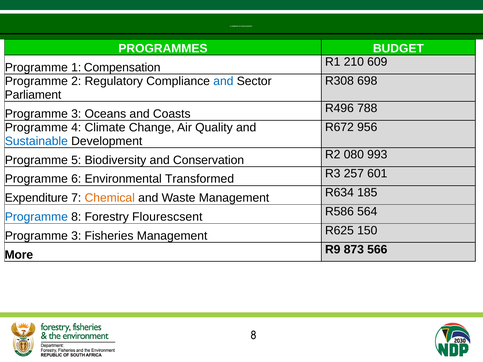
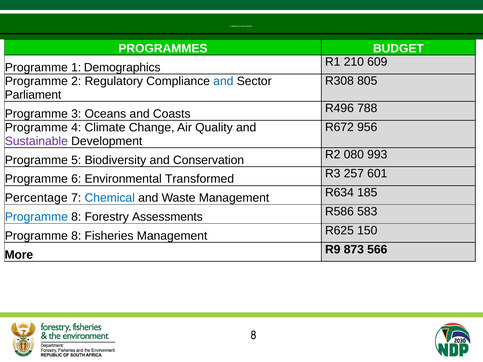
Compensation: Compensation -> Demographics
698: 698 -> 805
Sustainable colour: blue -> purple
Expenditure: Expenditure -> Percentage
Chemical colour: orange -> blue
Flourescsent: Flourescsent -> Assessments
564: 564 -> 583
3 at (76, 236): 3 -> 8
